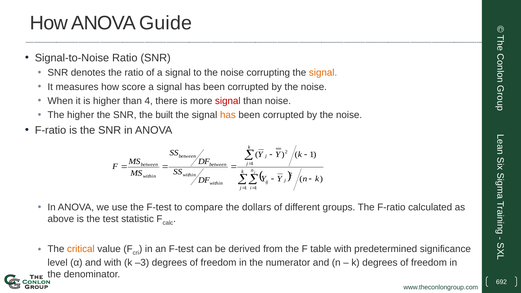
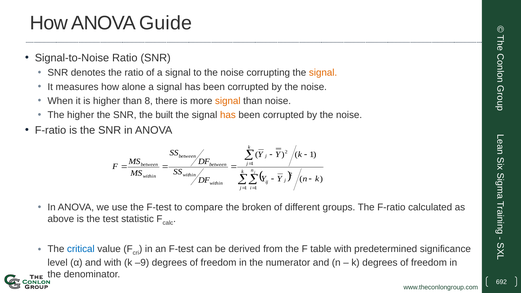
score: score -> alone
4: 4 -> 8
signal at (228, 101) colour: red -> orange
dollars: dollars -> broken
critical colour: orange -> blue
–3: –3 -> –9
